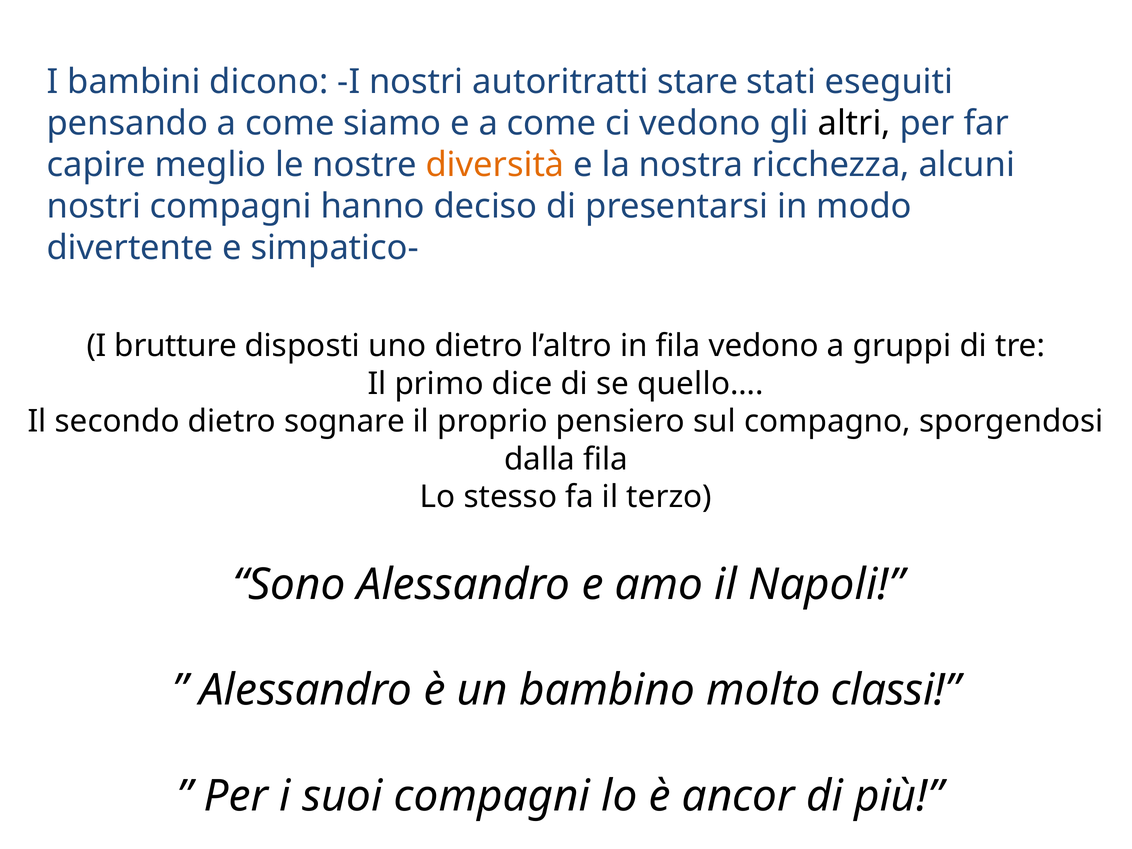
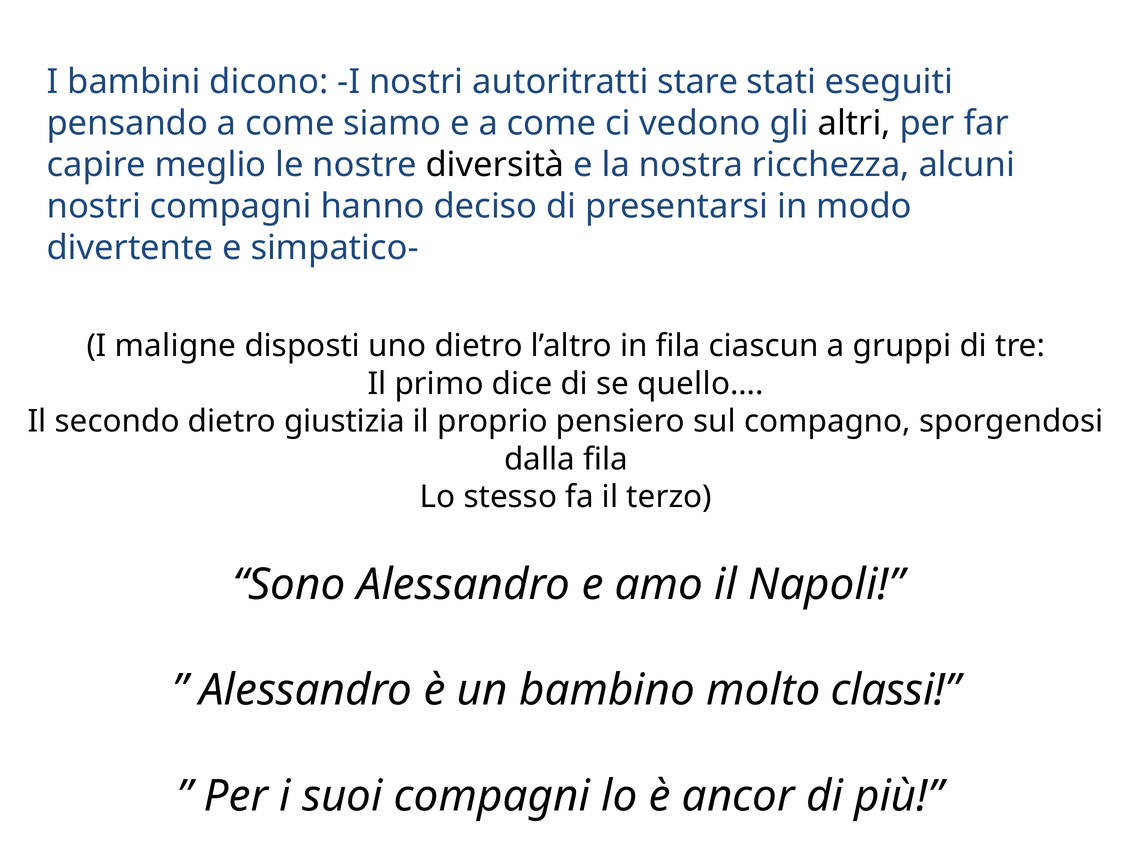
diversità colour: orange -> black
brutture: brutture -> maligne
fila vedono: vedono -> ciascun
sognare: sognare -> giustizia
